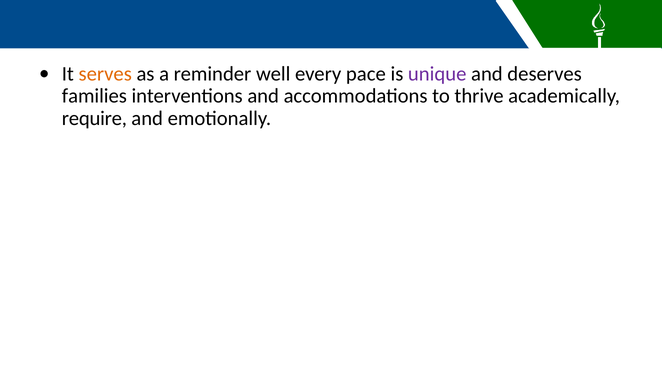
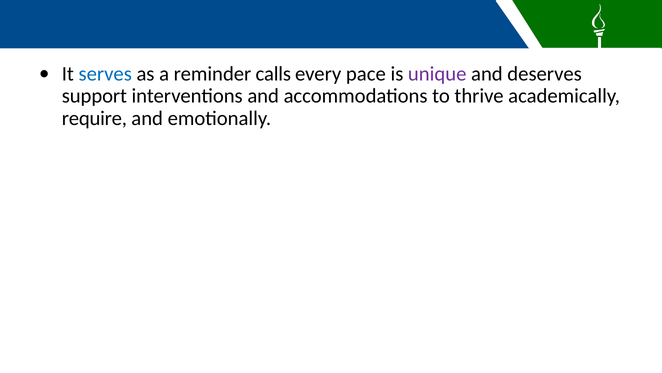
serves colour: orange -> blue
well: well -> calls
families: families -> support
